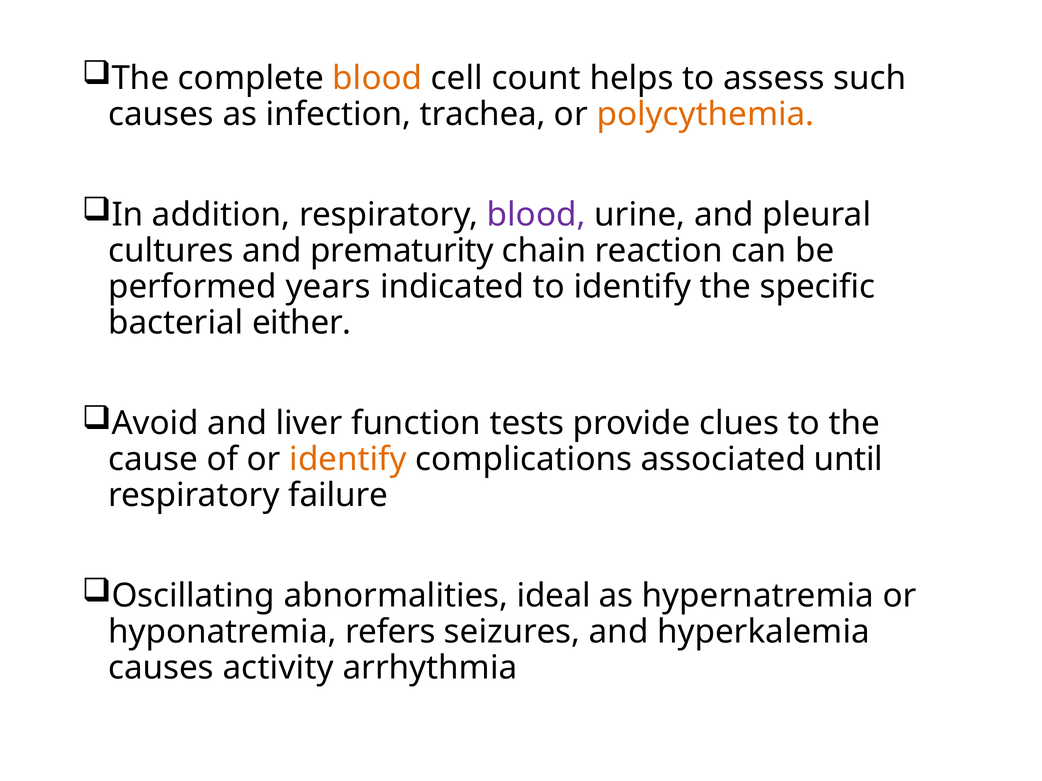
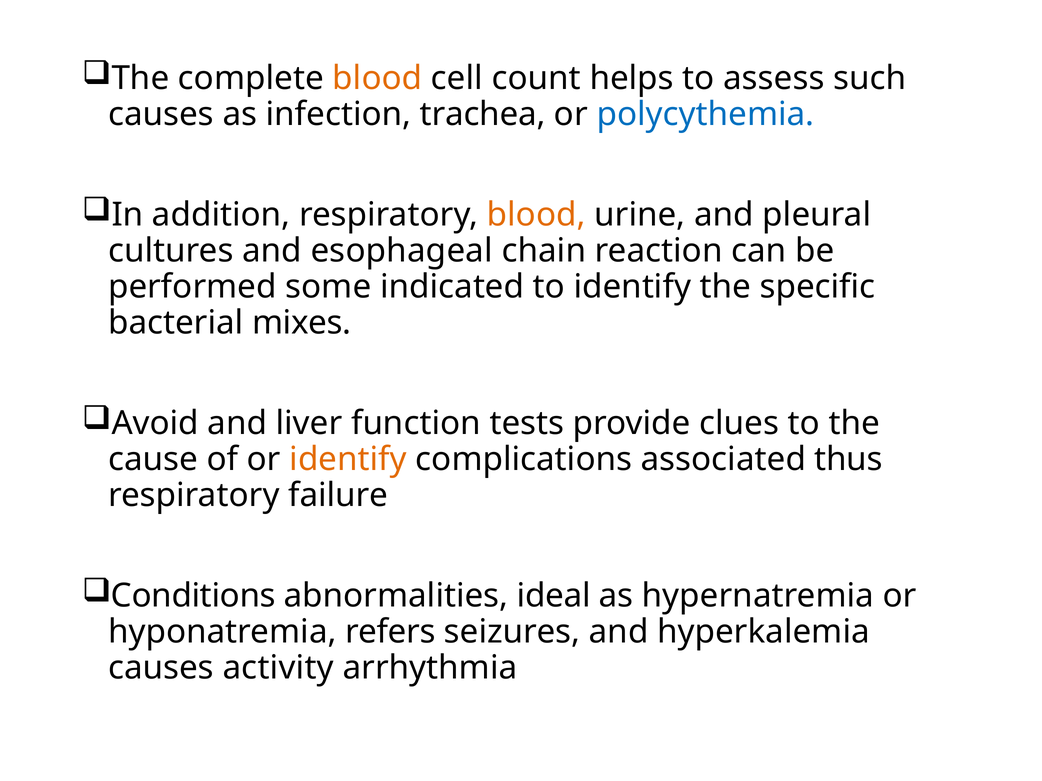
polycythemia colour: orange -> blue
blood at (536, 215) colour: purple -> orange
prematurity: prematurity -> esophageal
years: years -> some
either: either -> mixes
until: until -> thus
Oscillating: Oscillating -> Conditions
